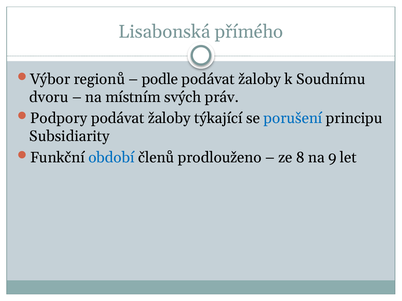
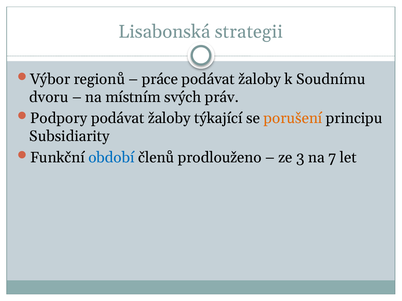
přímého: přímého -> strategii
podle: podle -> práce
porušení colour: blue -> orange
8: 8 -> 3
9: 9 -> 7
